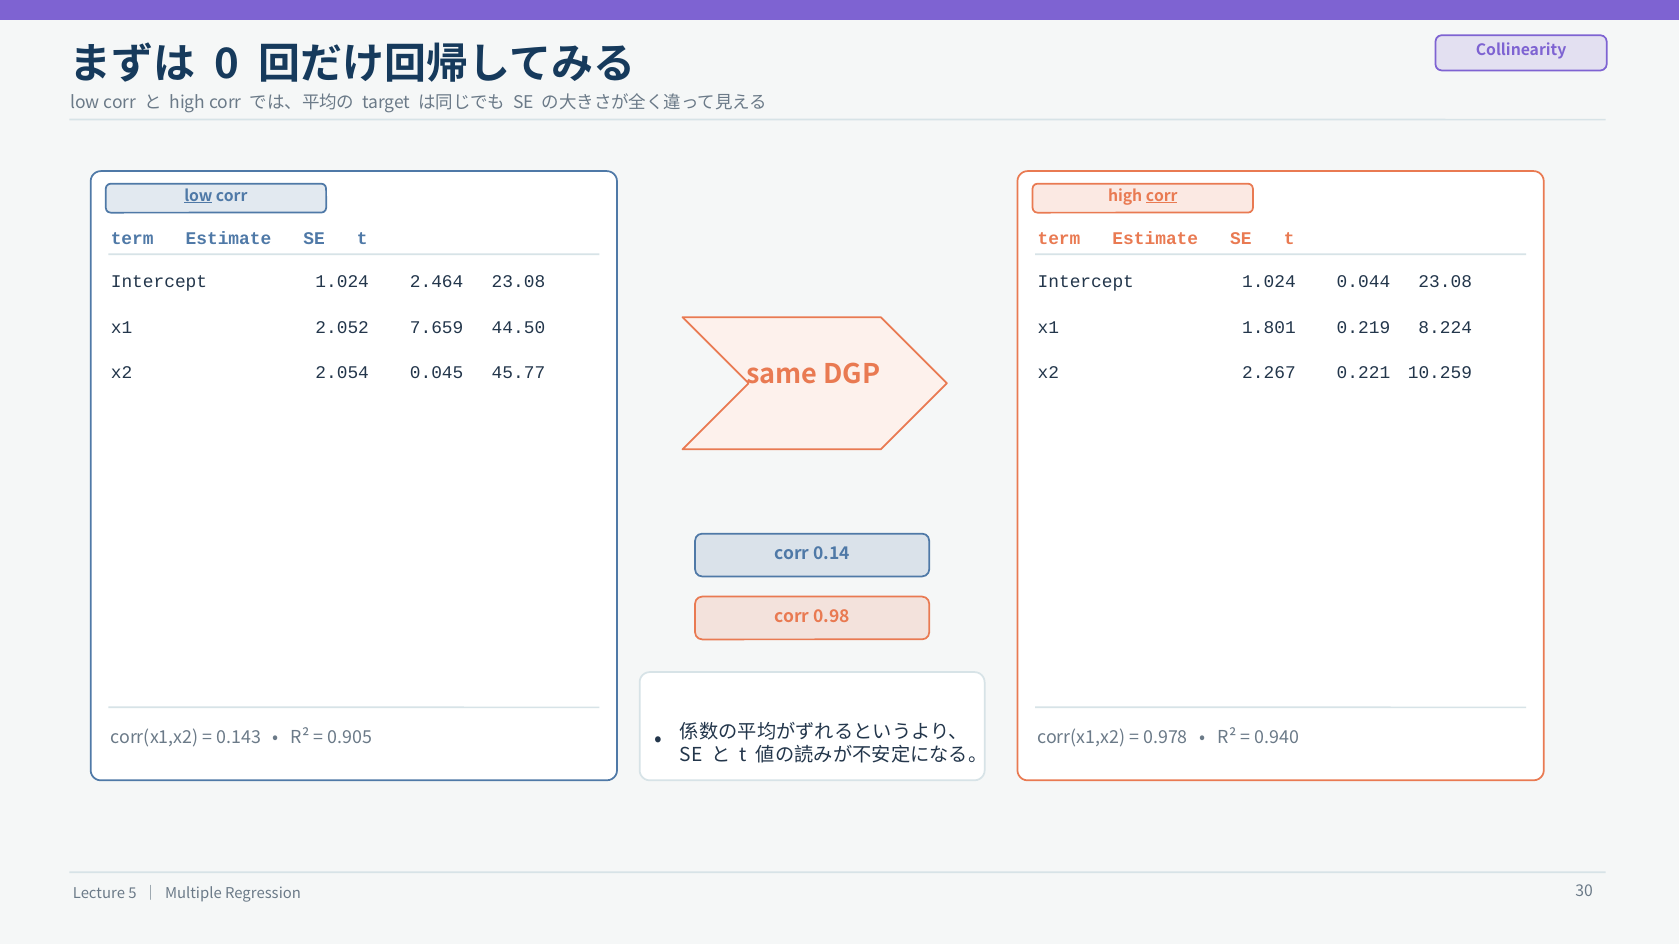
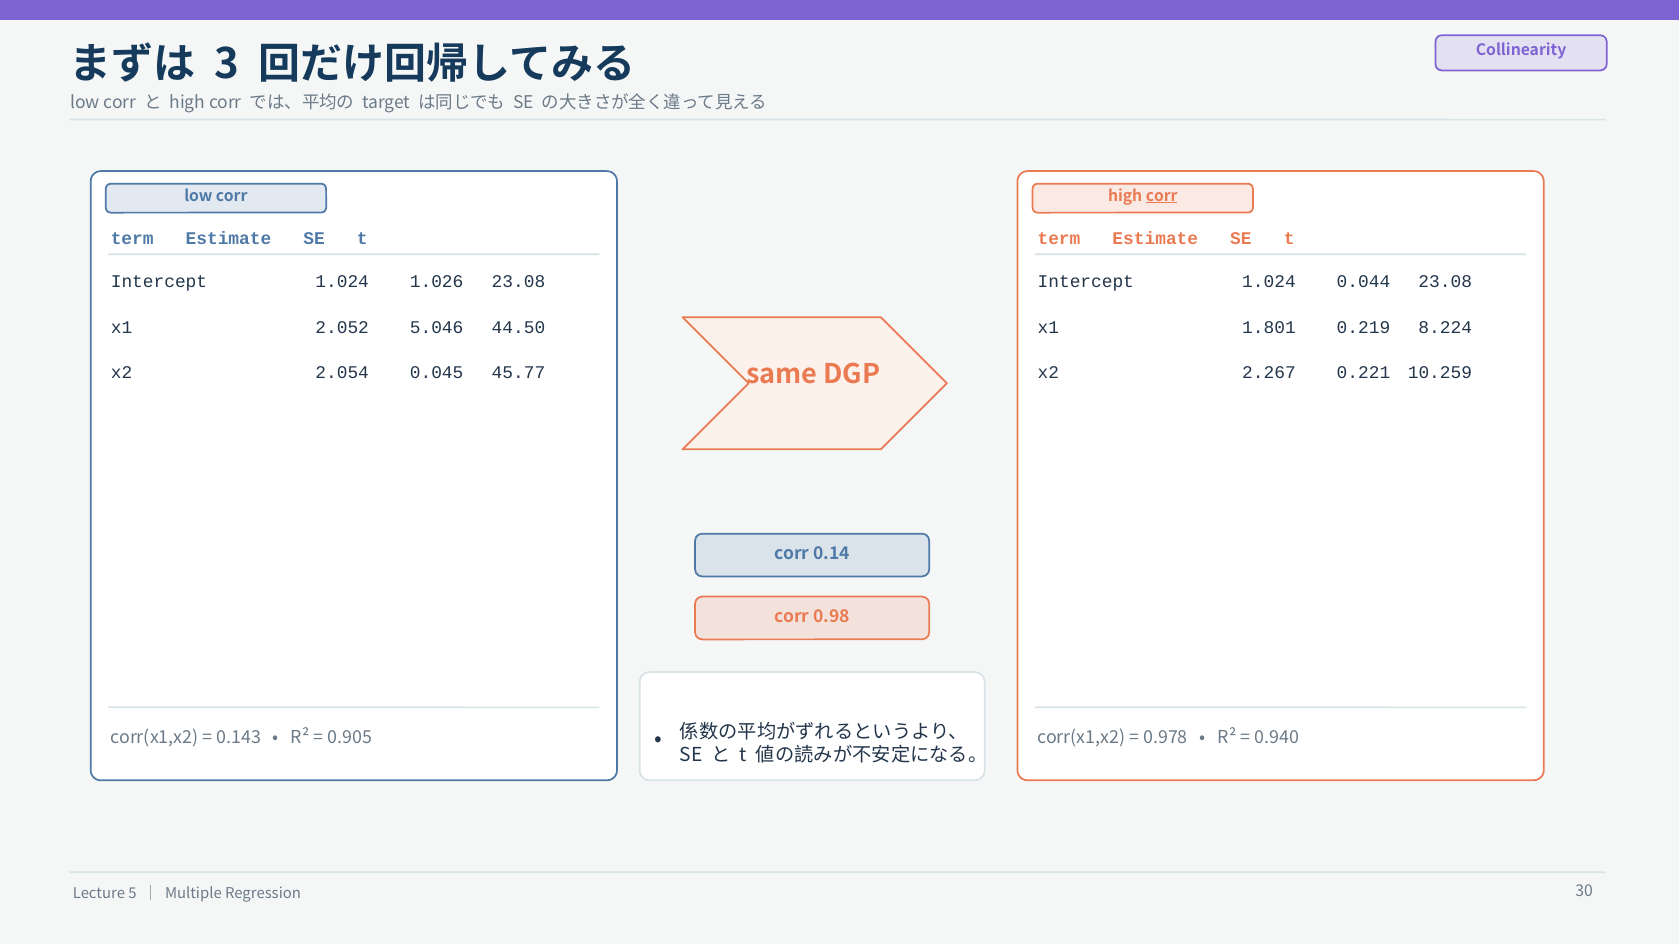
0: 0 -> 3
low at (198, 196) underline: present -> none
2.464: 2.464 -> 1.026
7.659: 7.659 -> 5.046
